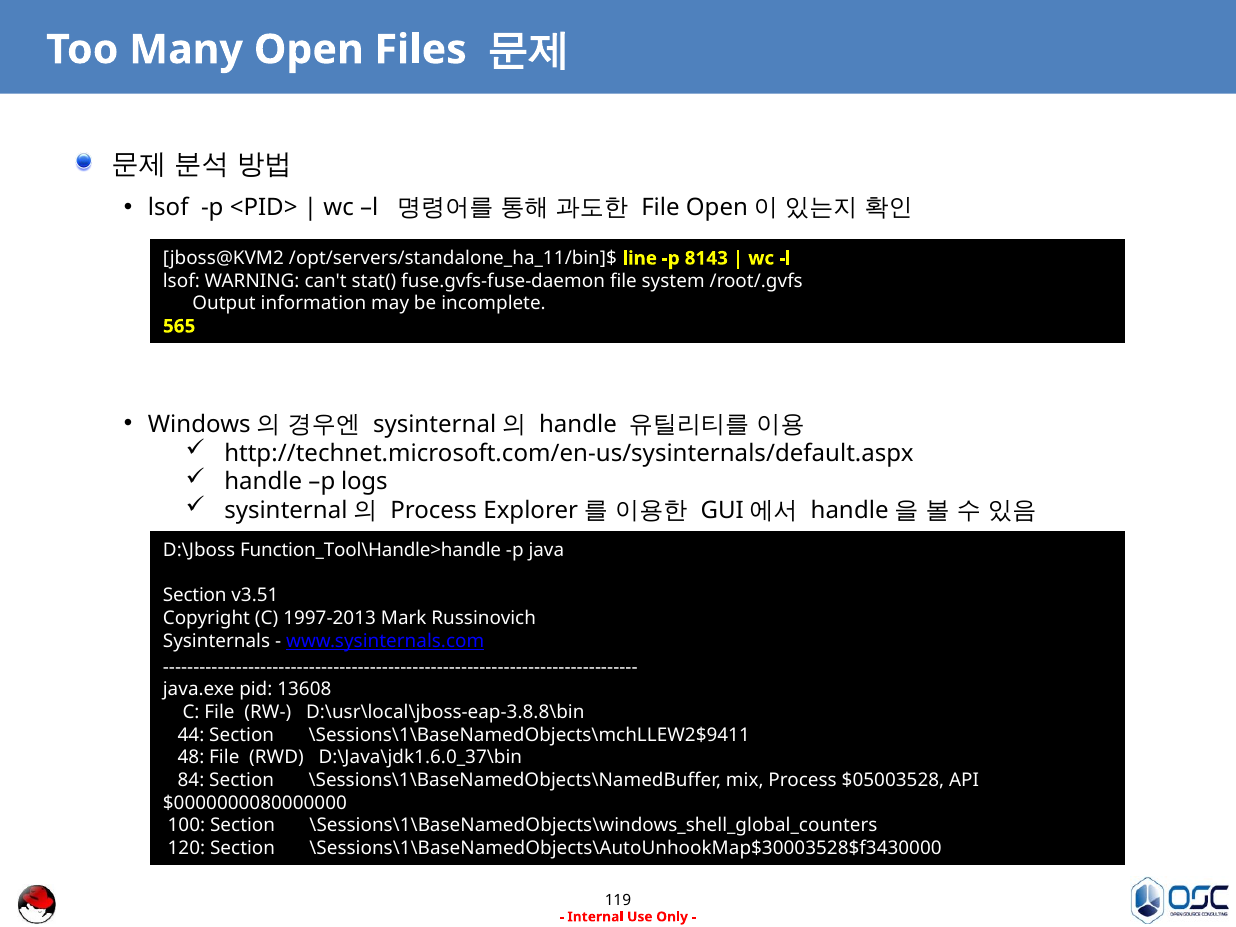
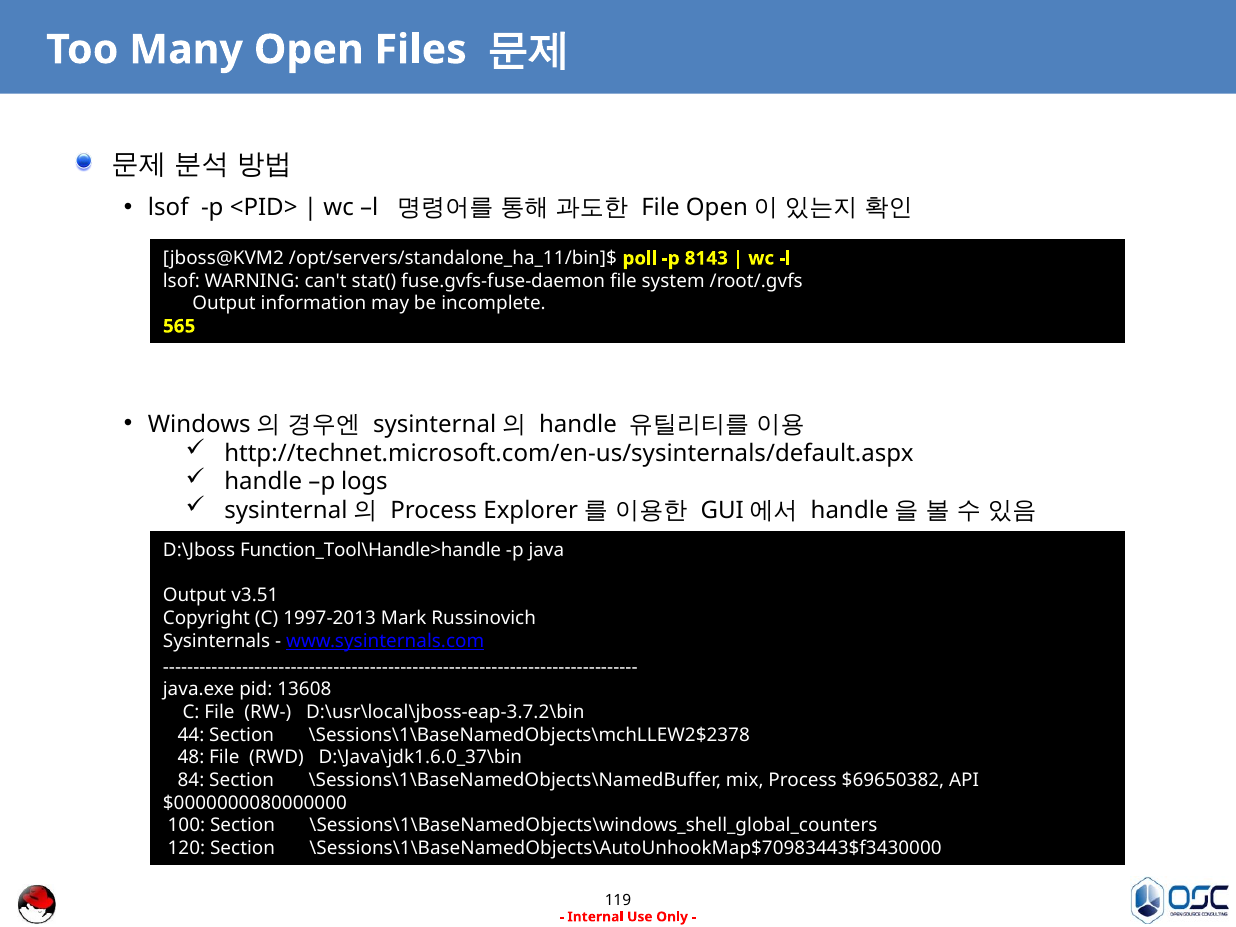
line: line -> poll
Section at (195, 596): Section -> Output
D:\usr\local\jboss-eap-3.8.8\bin: D:\usr\local\jboss-eap-3.8.8\bin -> D:\usr\local\jboss-eap-3.7.2\bin
\Sessions\1\BaseNamedObjects\mchLLEW2$9411: \Sessions\1\BaseNamedObjects\mchLLEW2$9411 -> \Sessions\1\BaseNamedObjects\mchLLEW2$2378
$05003528: $05003528 -> $69650382
\Sessions\1\BaseNamedObjects\AutoUnhookMap$30003528$f3430000: \Sessions\1\BaseNamedObjects\AutoUnhookMap$30003528$f3430000 -> \Sessions\1\BaseNamedObjects\AutoUnhookMap$70983443$f3430000
